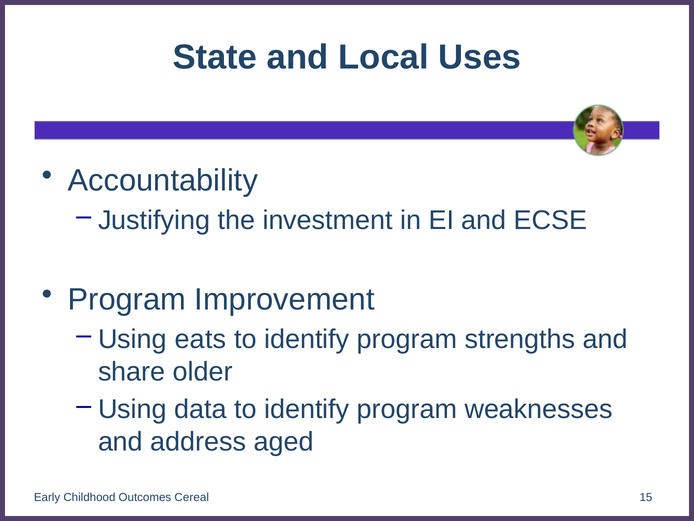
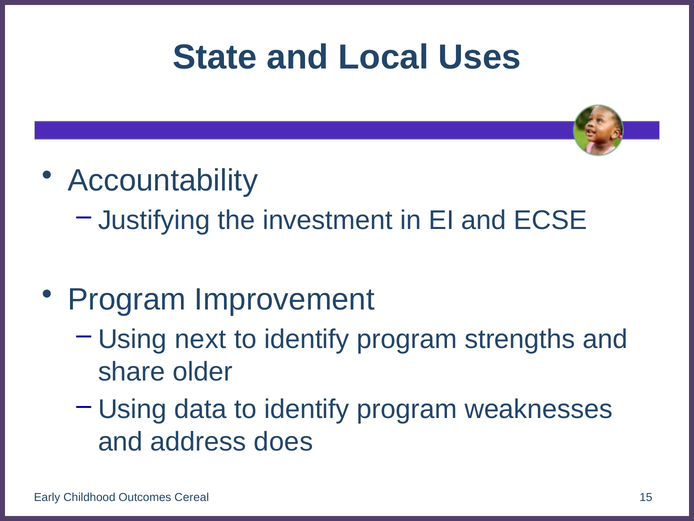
eats: eats -> next
aged: aged -> does
